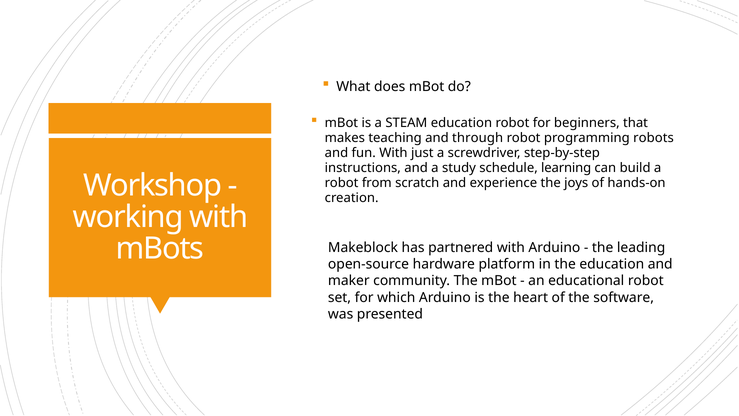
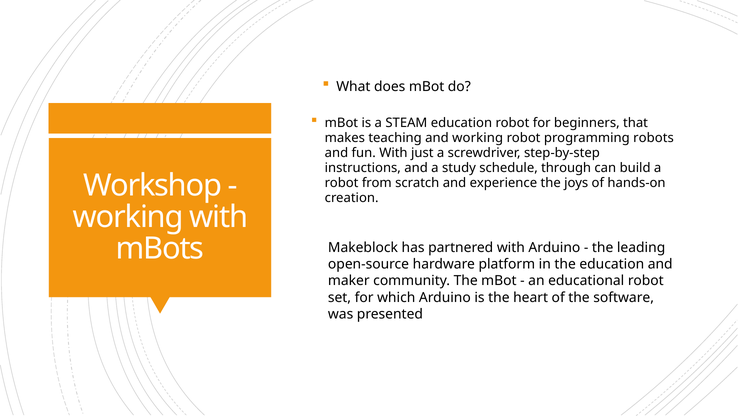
and through: through -> working
learning: learning -> through
